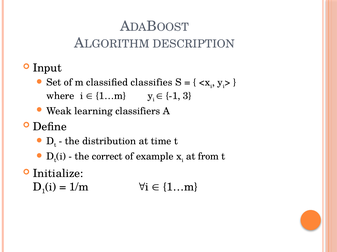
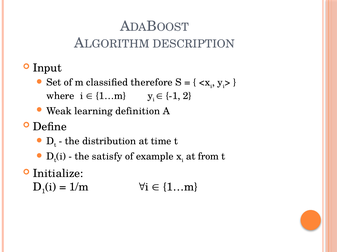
classifies: classifies -> therefore
3: 3 -> 2
classifiers: classifiers -> definition
correct: correct -> satisfy
